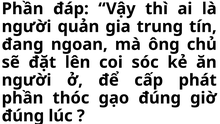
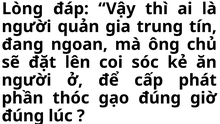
Phần at (23, 9): Phần -> Lòng
